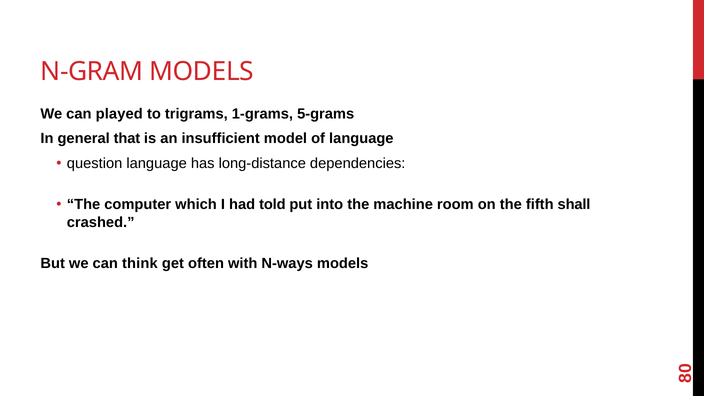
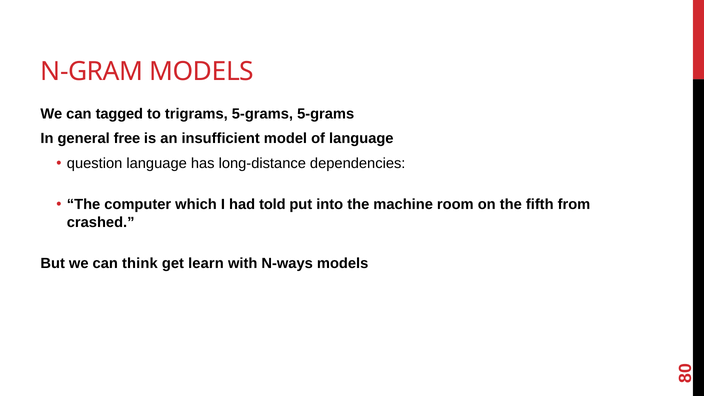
played: played -> tagged
trigrams 1-grams: 1-grams -> 5-grams
that: that -> free
shall: shall -> from
often: often -> learn
